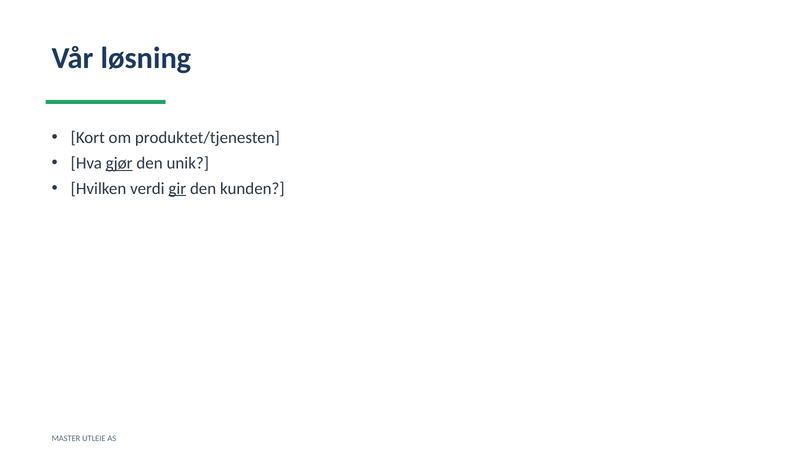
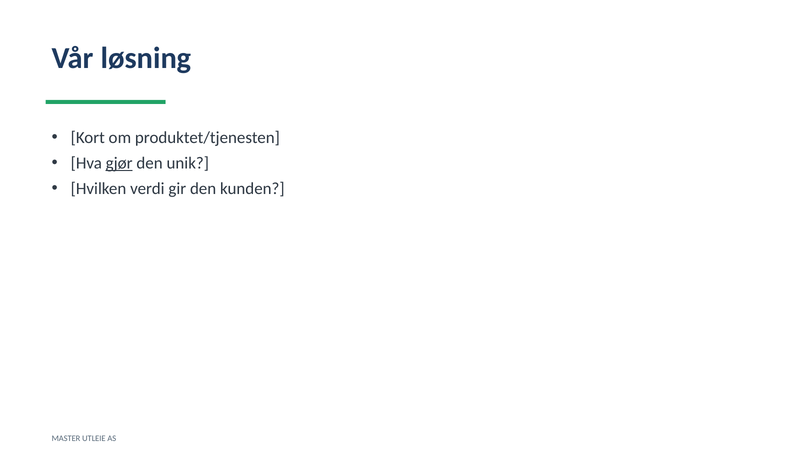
gir underline: present -> none
